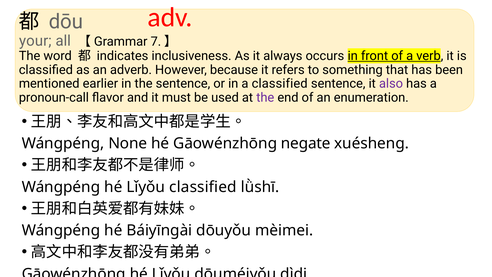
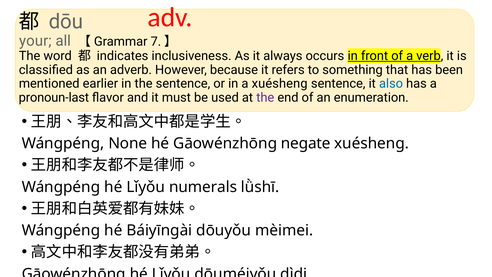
a classified: classified -> xuésheng
also colour: purple -> blue
pronoun-call: pronoun-call -> pronoun-last
Lǐyǒu classified: classified -> numerals
